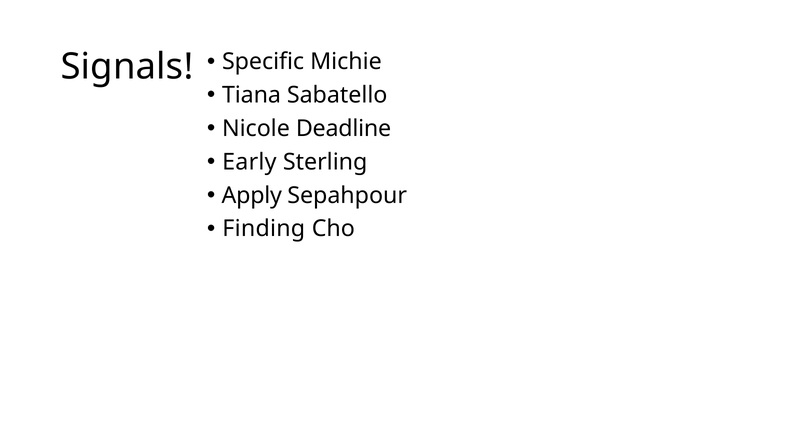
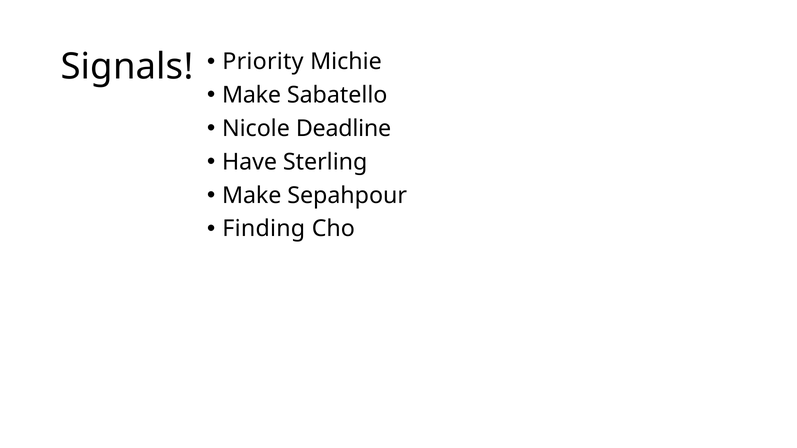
Specific: Specific -> Priority
Tiana at (251, 95): Tiana -> Make
Early: Early -> Have
Apply at (252, 196): Apply -> Make
